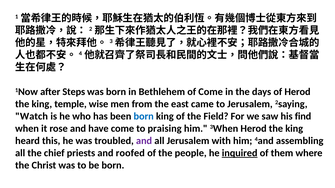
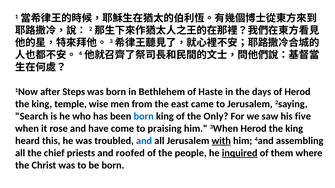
of Come: Come -> Haste
Watch: Watch -> Search
Field: Field -> Only
find: find -> five
and at (144, 141) colour: purple -> blue
with underline: none -> present
